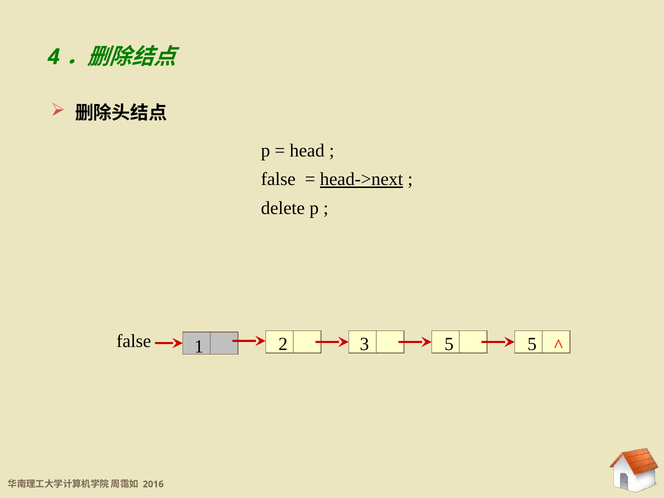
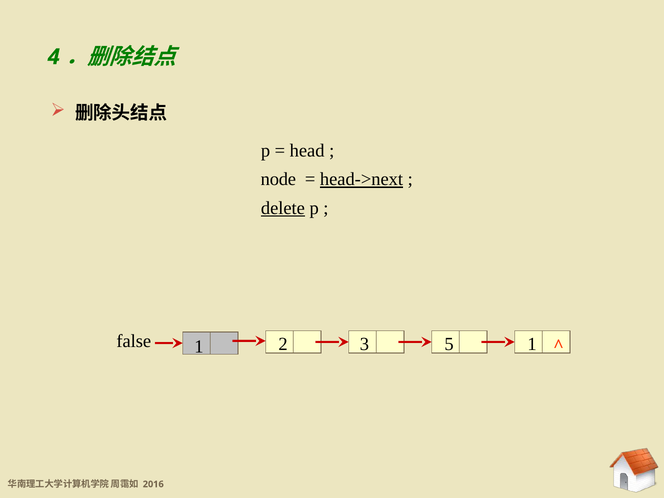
false at (278, 179): false -> node
delete underline: none -> present
5 5: 5 -> 1
